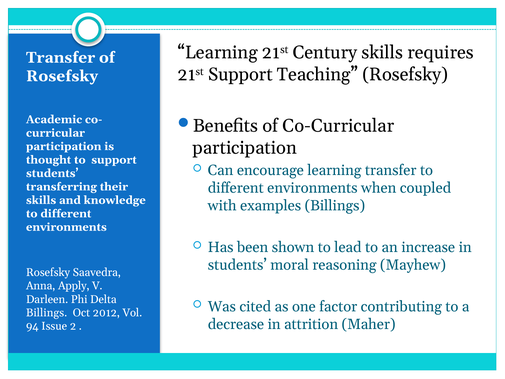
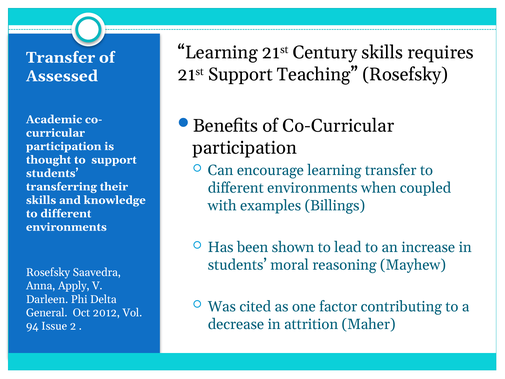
Rosefsky at (62, 76): Rosefsky -> Assessed
Billings at (47, 313): Billings -> General
